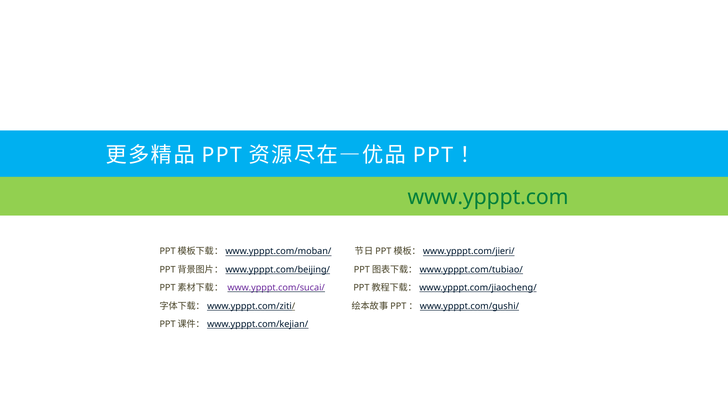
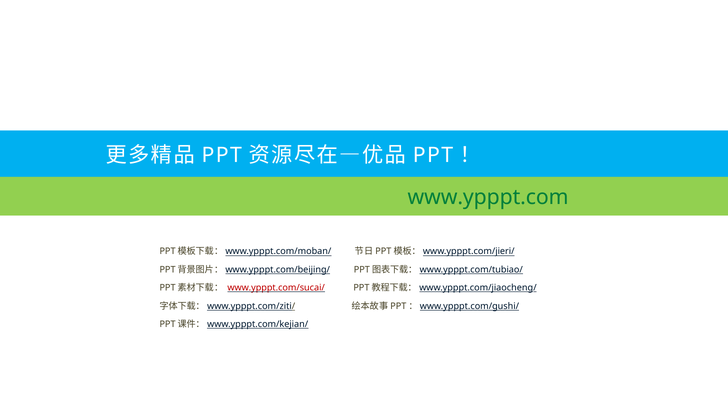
www.ypppt.com/sucai/ colour: purple -> red
